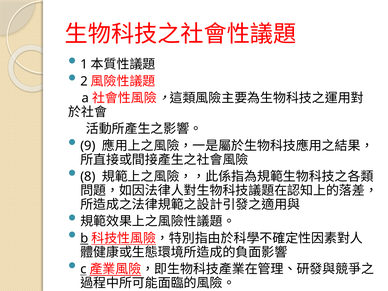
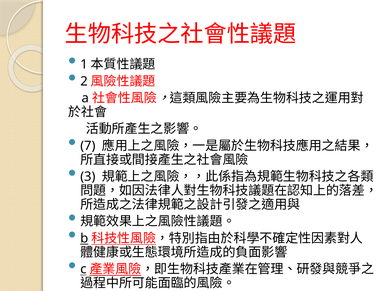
9: 9 -> 7
8: 8 -> 3
